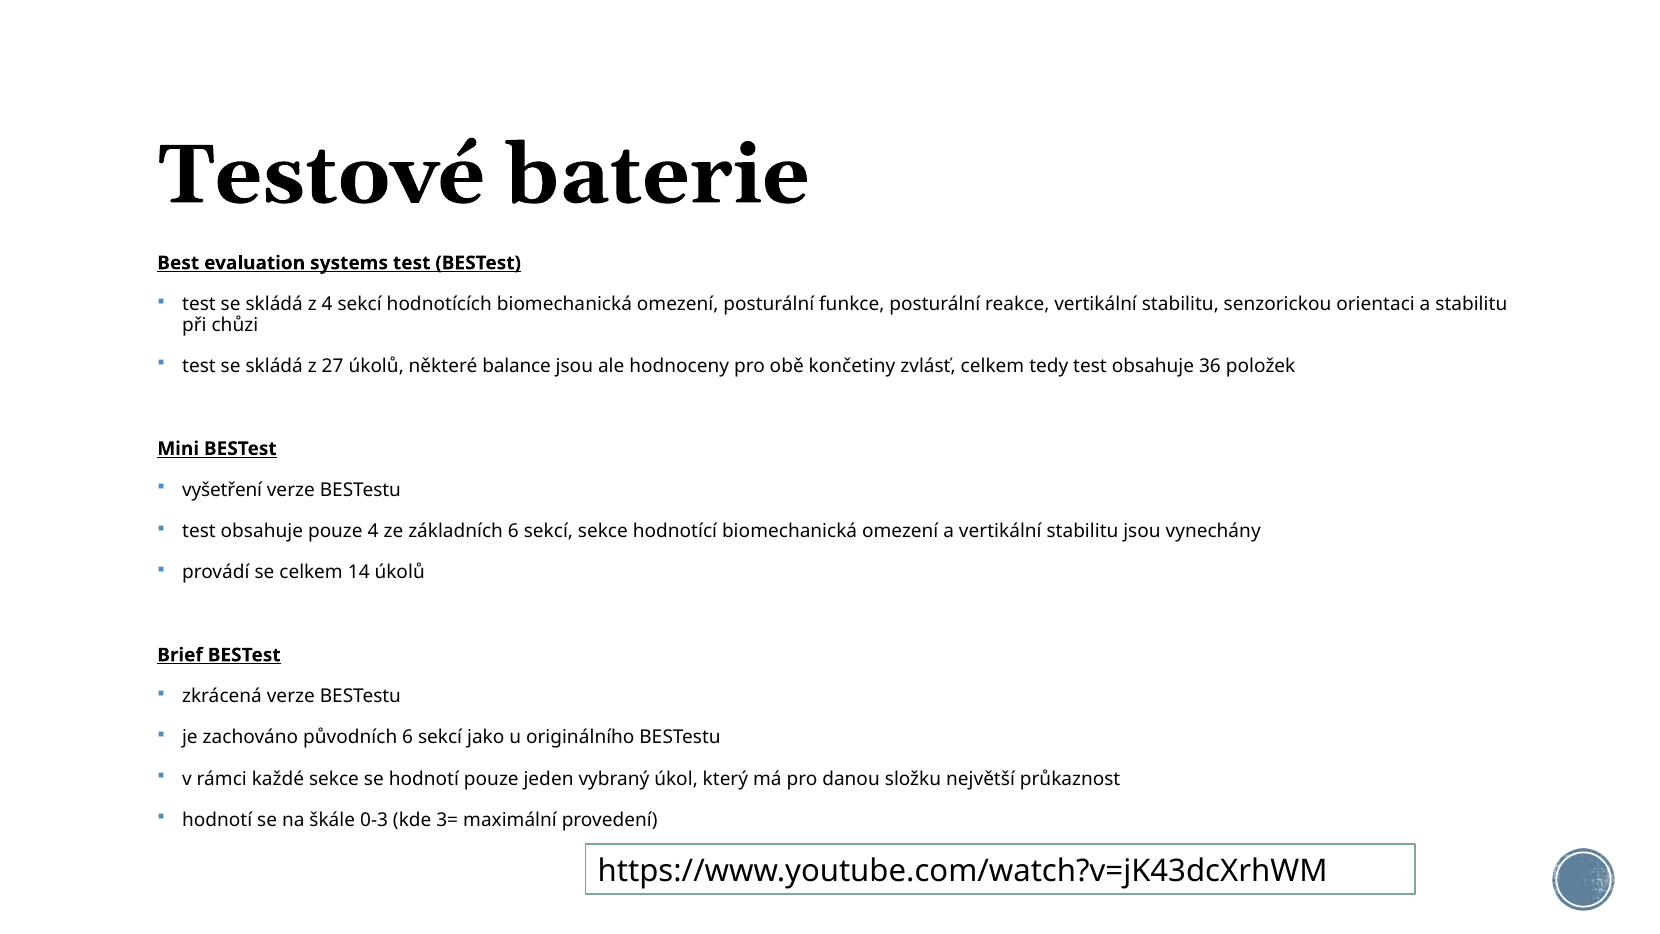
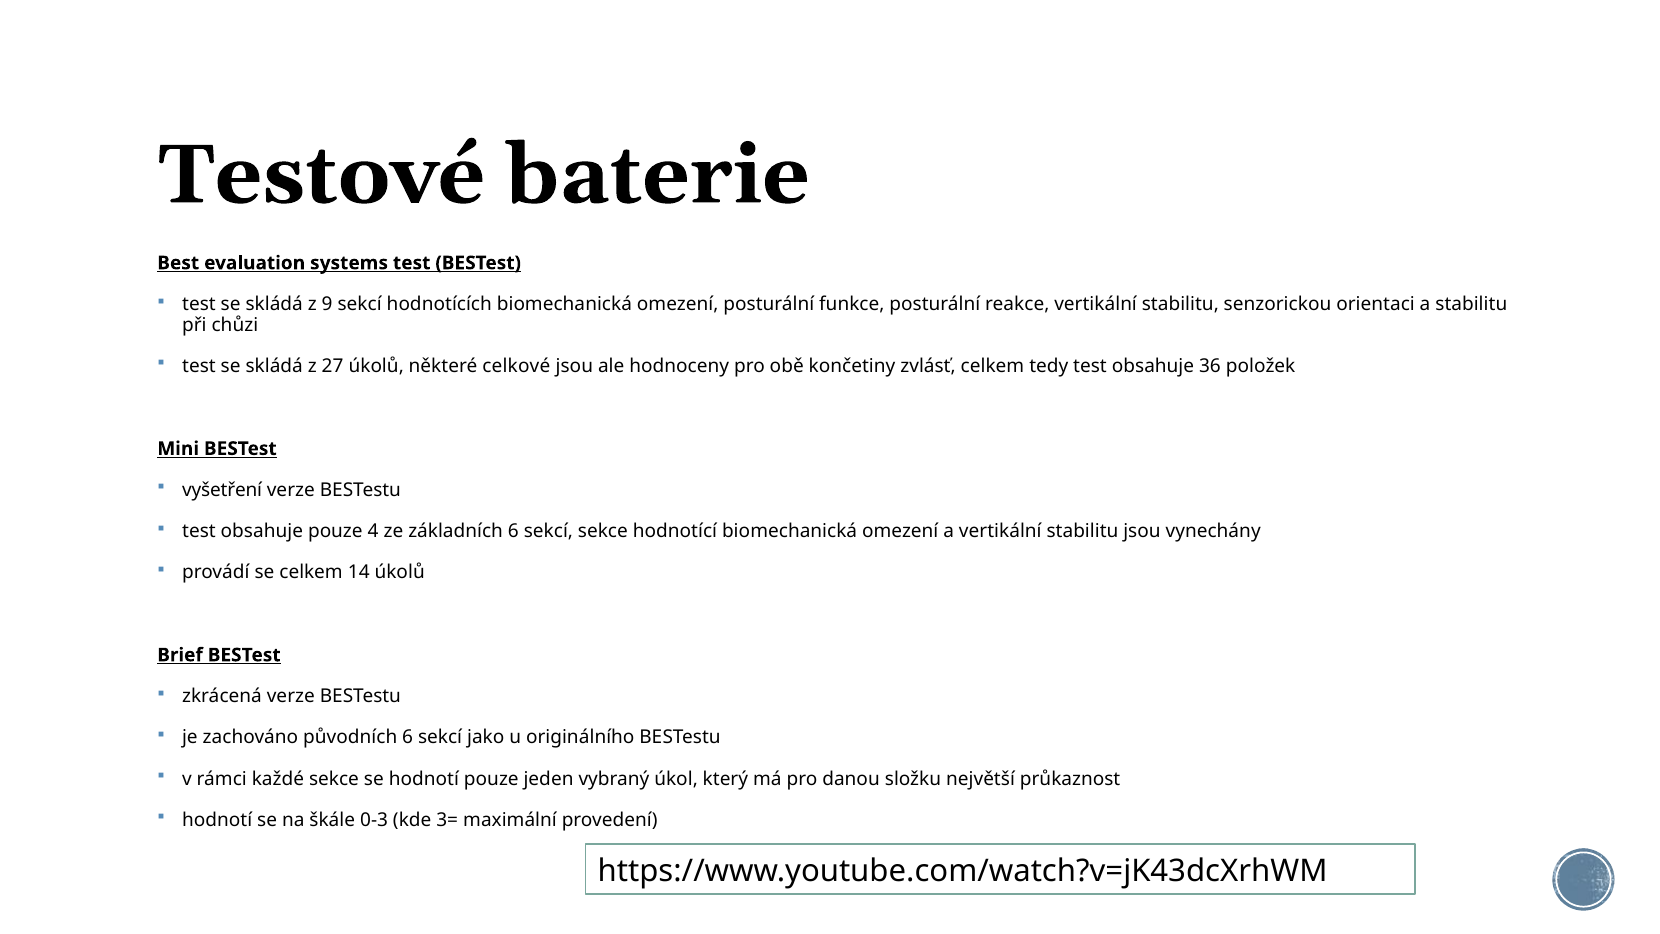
z 4: 4 -> 9
balance: balance -> celkové
